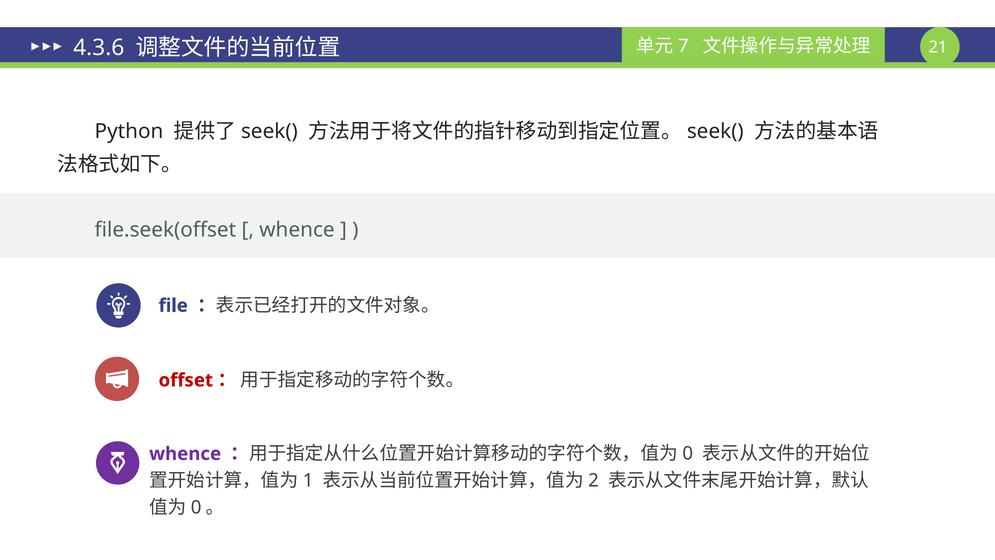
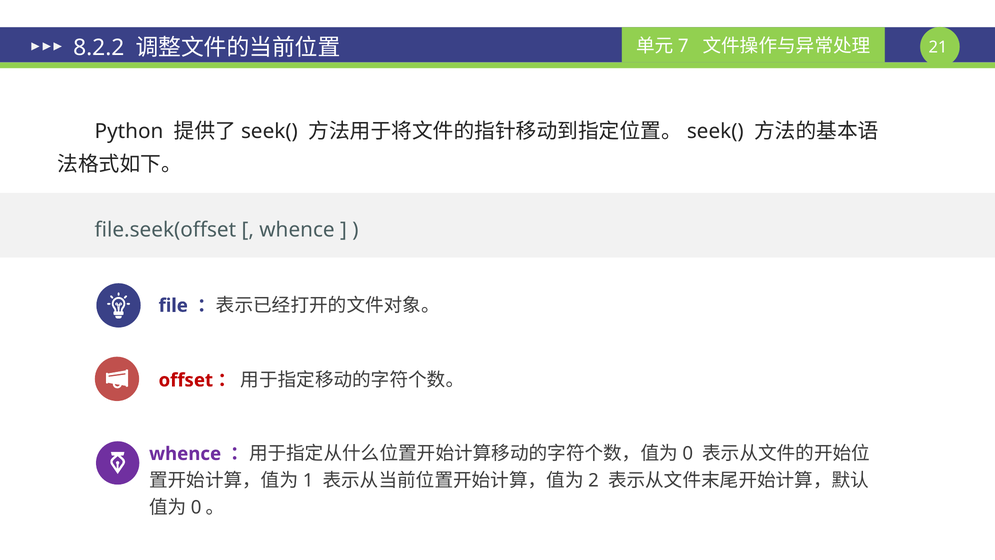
4.3.6: 4.3.6 -> 8.2.2
